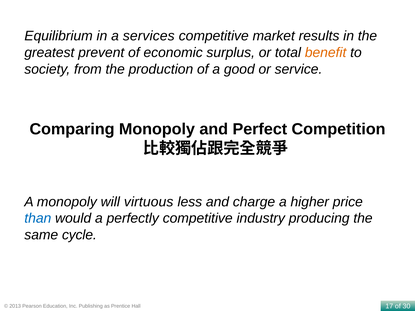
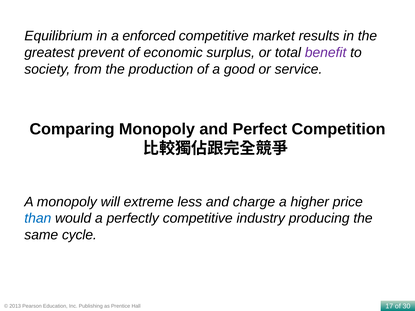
services: services -> enforced
benefit colour: orange -> purple
virtuous: virtuous -> extreme
